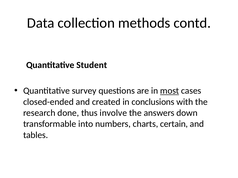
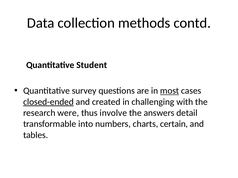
closed-ended underline: none -> present
conclusions: conclusions -> challenging
done: done -> were
down: down -> detail
